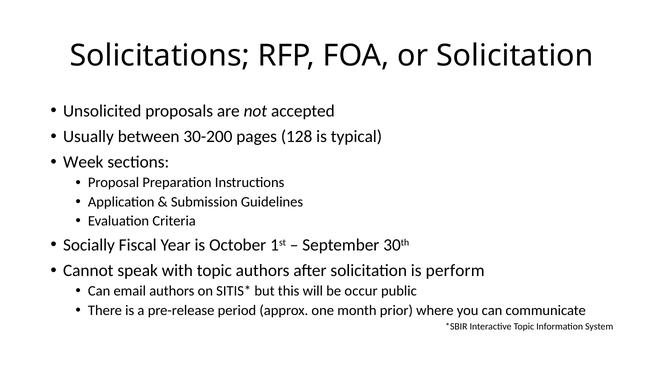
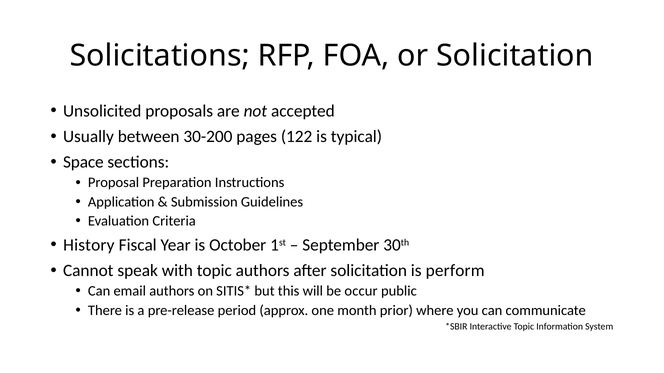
128: 128 -> 122
Week: Week -> Space
Socially: Socially -> History
